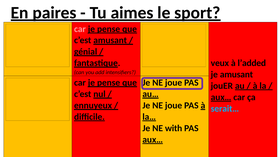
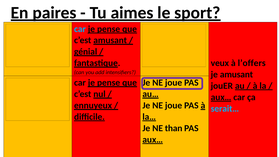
car at (80, 29) colour: pink -> light blue
l’added: l’added -> l’offers
with: with -> than
